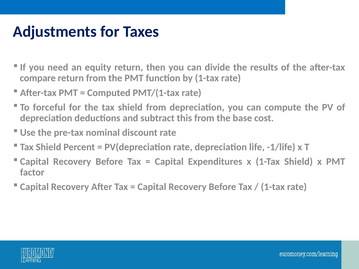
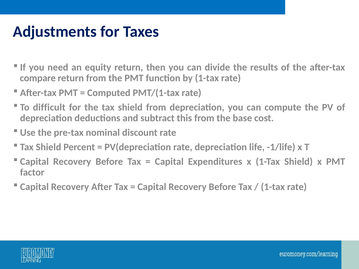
forceful: forceful -> difficult
